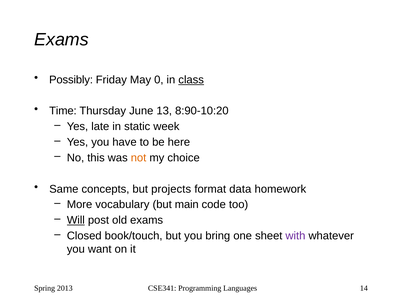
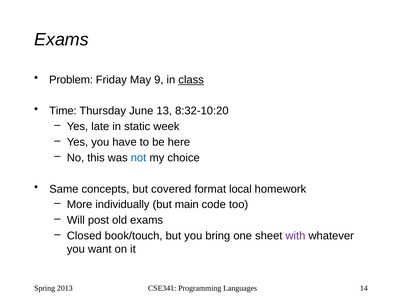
Possibly: Possibly -> Problem
0: 0 -> 9
8:90-10:20: 8:90-10:20 -> 8:32-10:20
not colour: orange -> blue
projects: projects -> covered
data: data -> local
vocabulary: vocabulary -> individually
Will underline: present -> none
